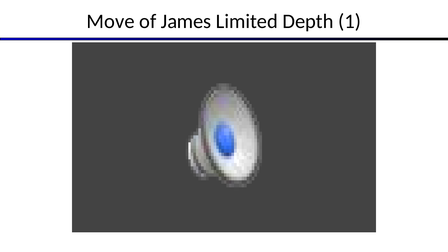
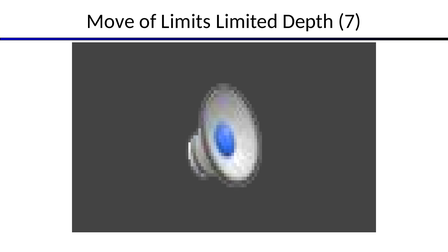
James: James -> Limits
1: 1 -> 7
